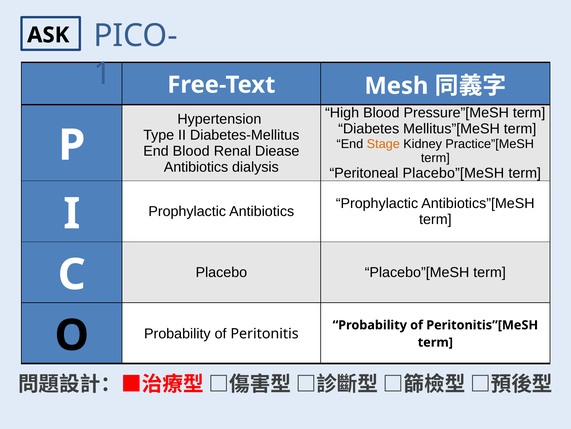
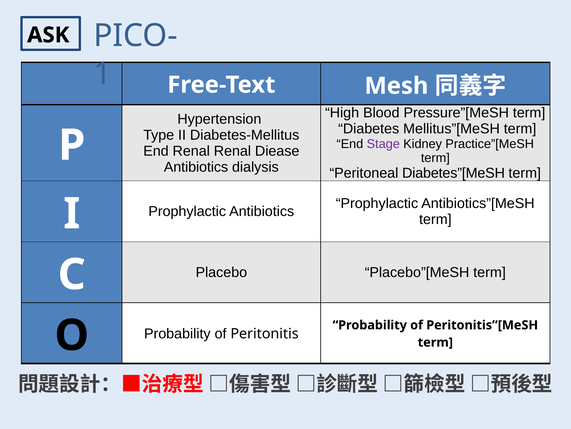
Stage colour: orange -> purple
End Blood: Blood -> Renal
Peritoneal Placebo”[MeSH: Placebo”[MeSH -> Diabetes”[MeSH
